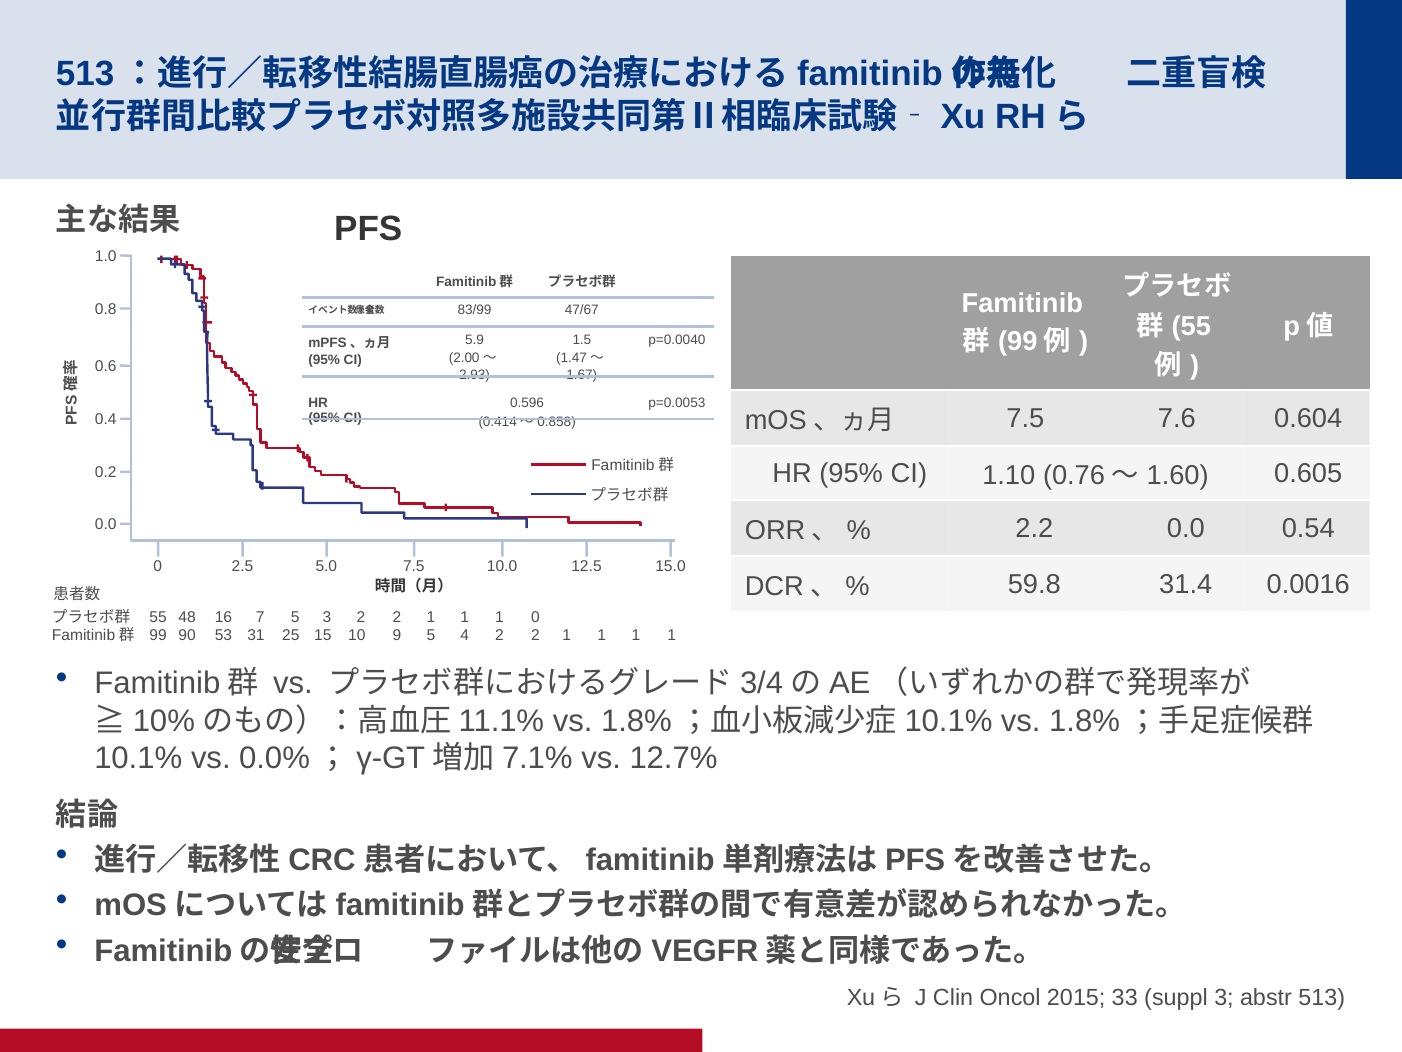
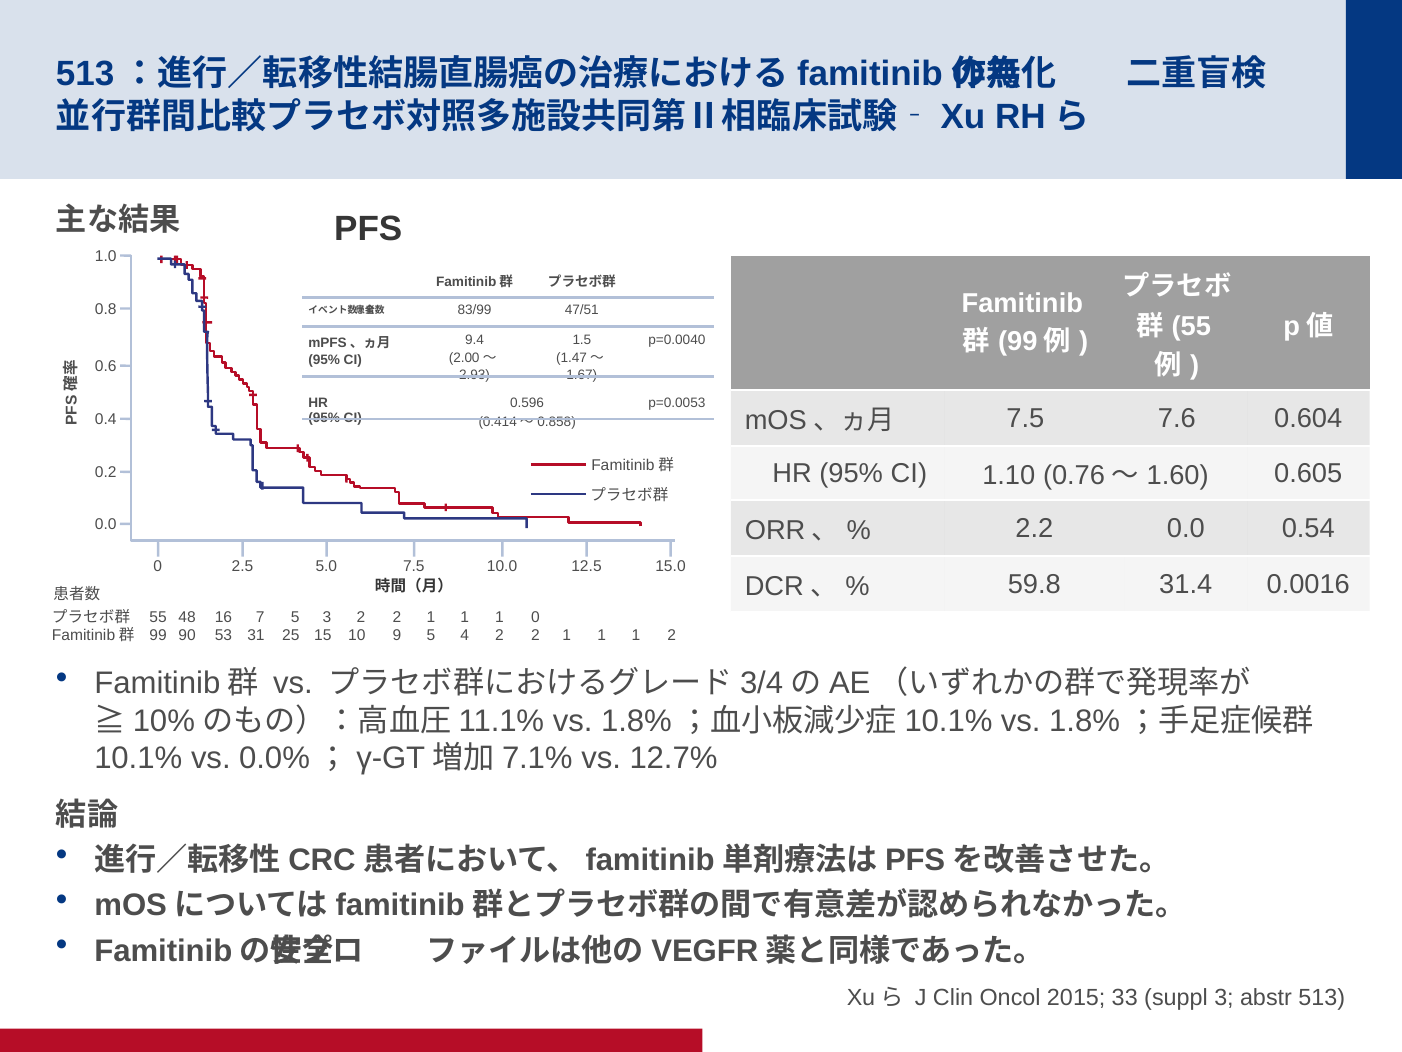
47/67: 47/67 -> 47/51
5.9: 5.9 -> 9.4
1 1 1: 1 -> 2
